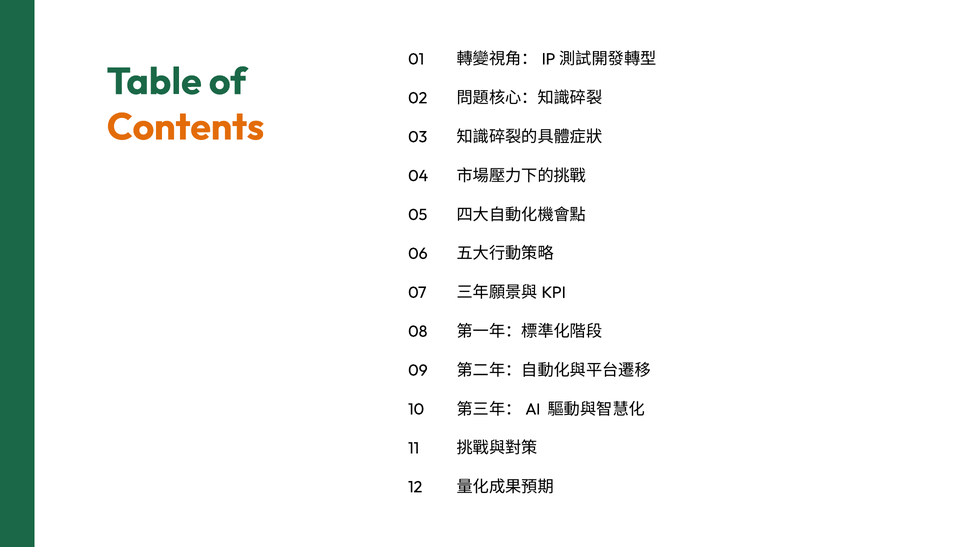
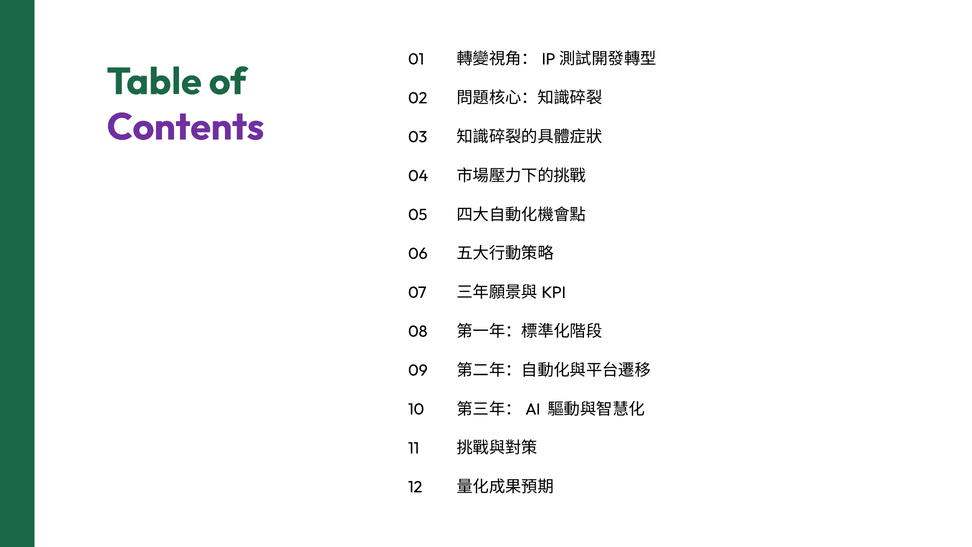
Contents colour: orange -> purple
